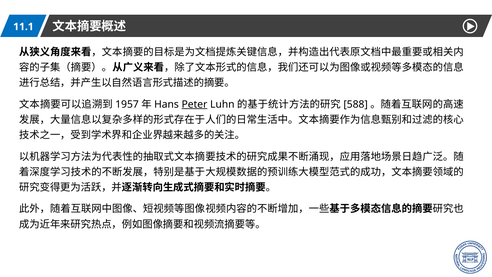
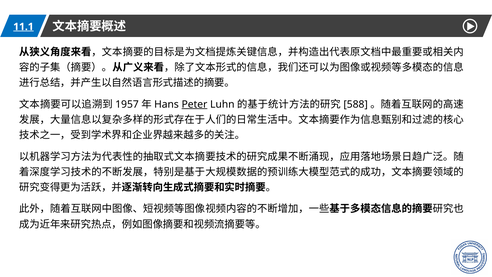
11.1 underline: none -> present
